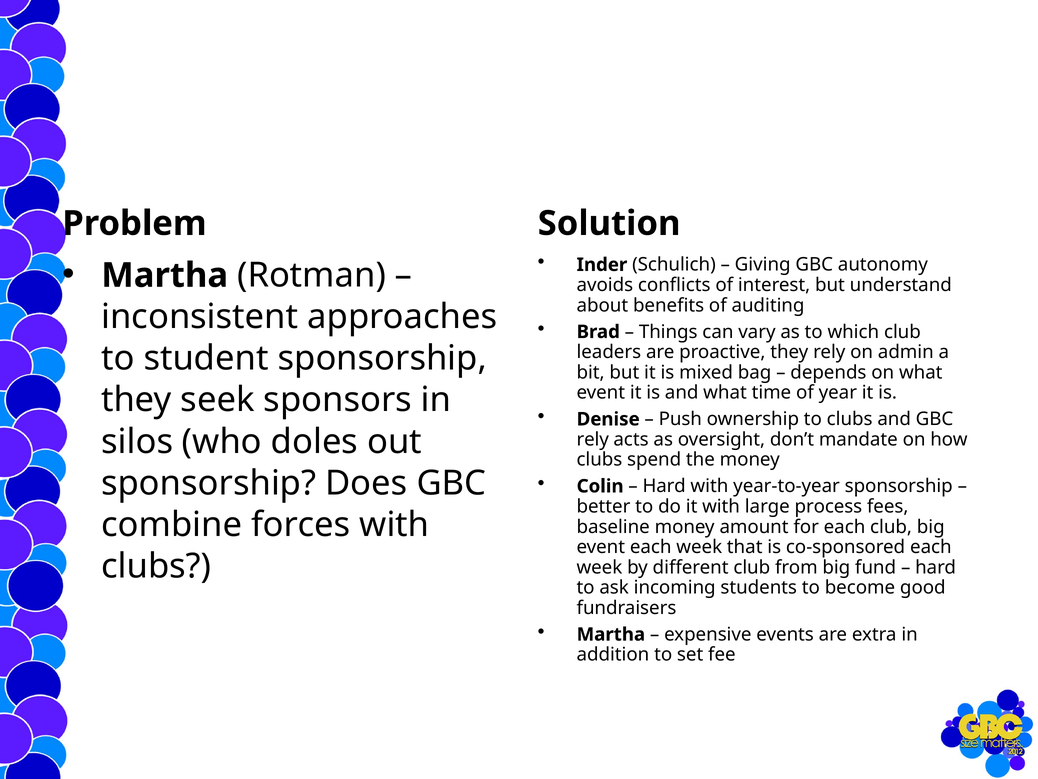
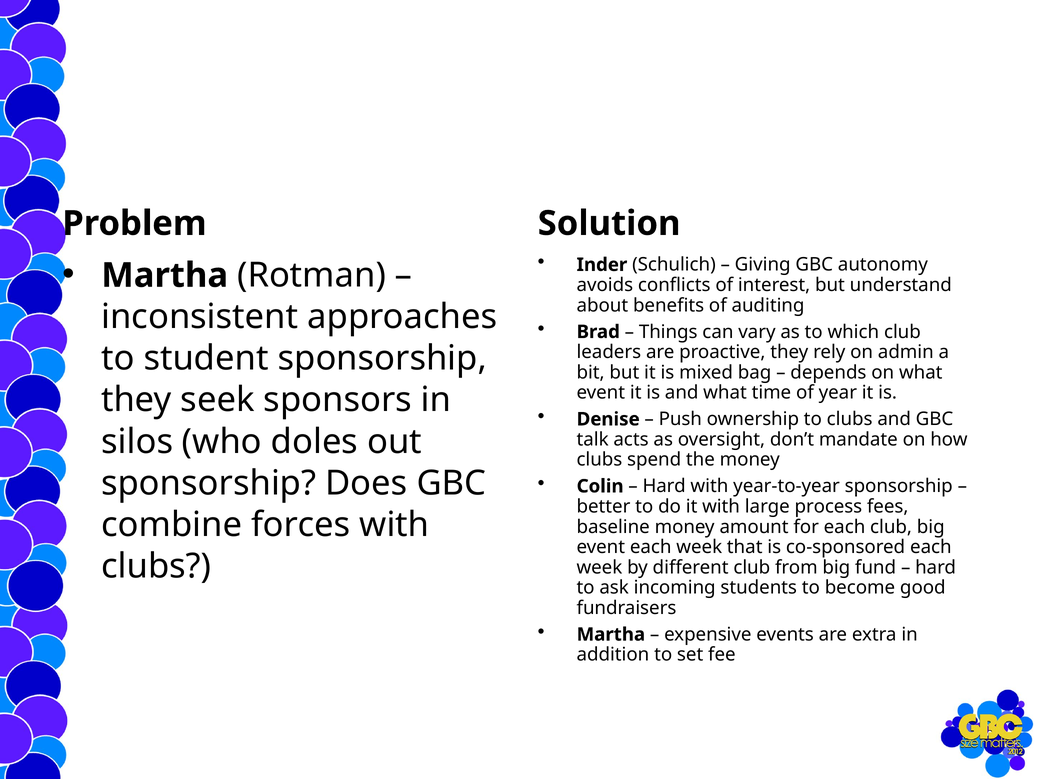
rely at (593, 439): rely -> talk
